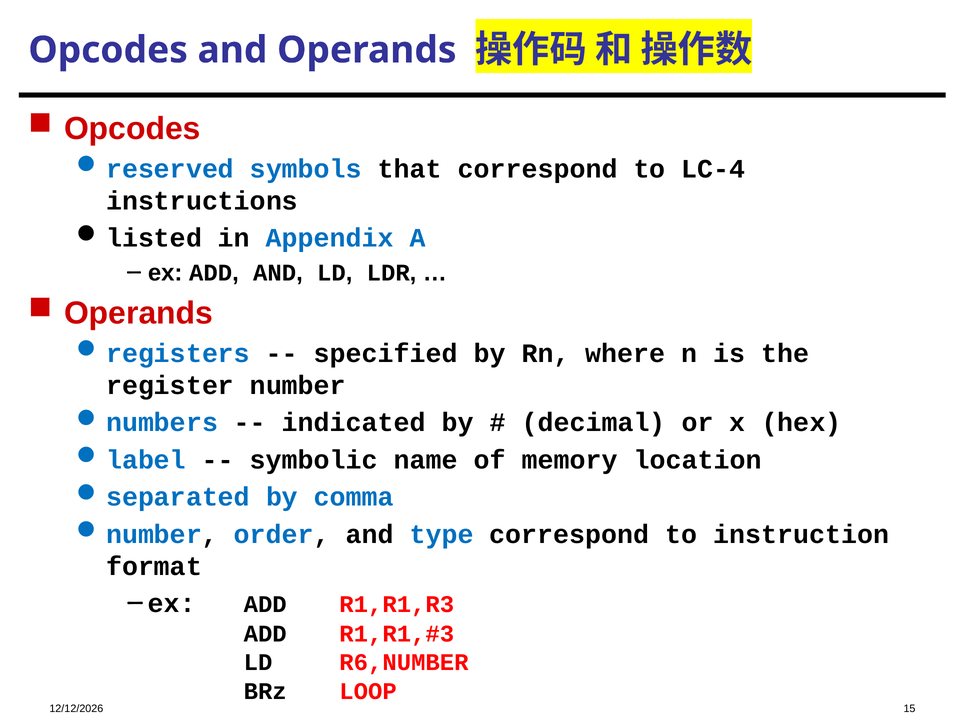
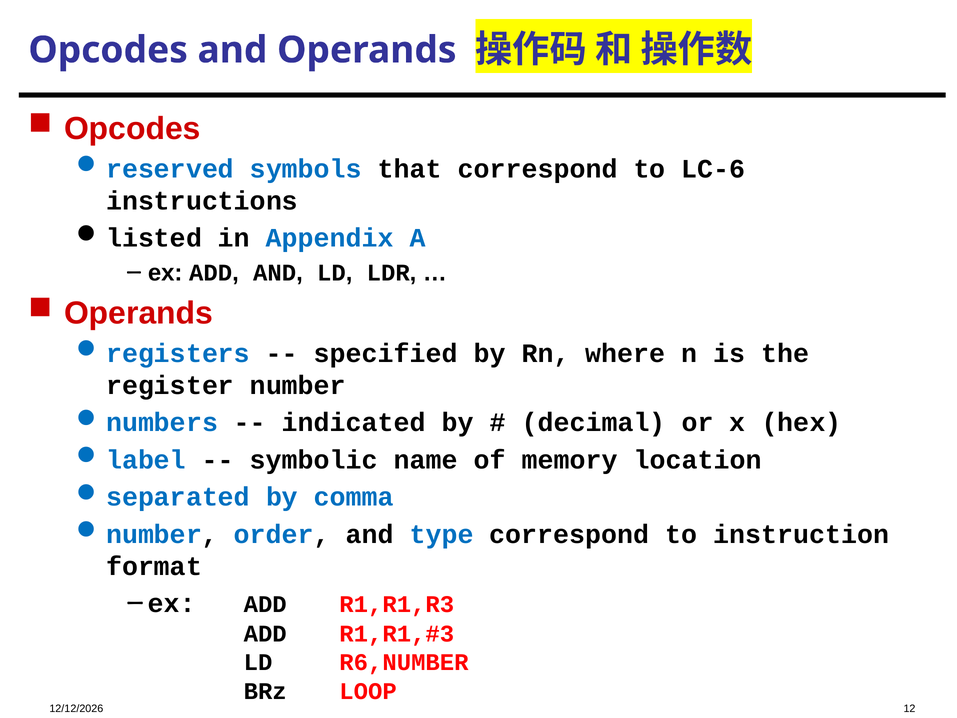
LC-4: LC-4 -> LC-6
15: 15 -> 12
